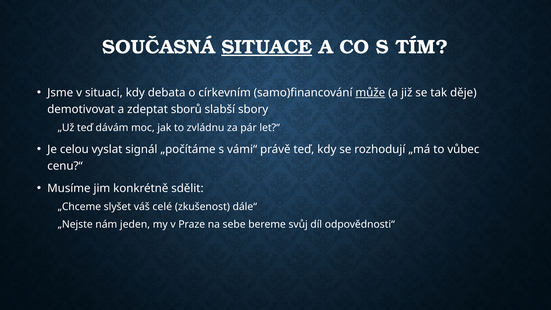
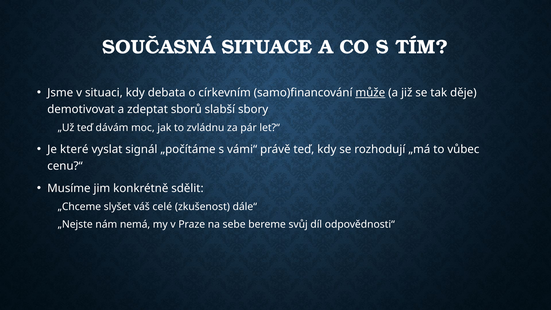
SITUACE underline: present -> none
celou: celou -> které
jeden: jeden -> nemá
